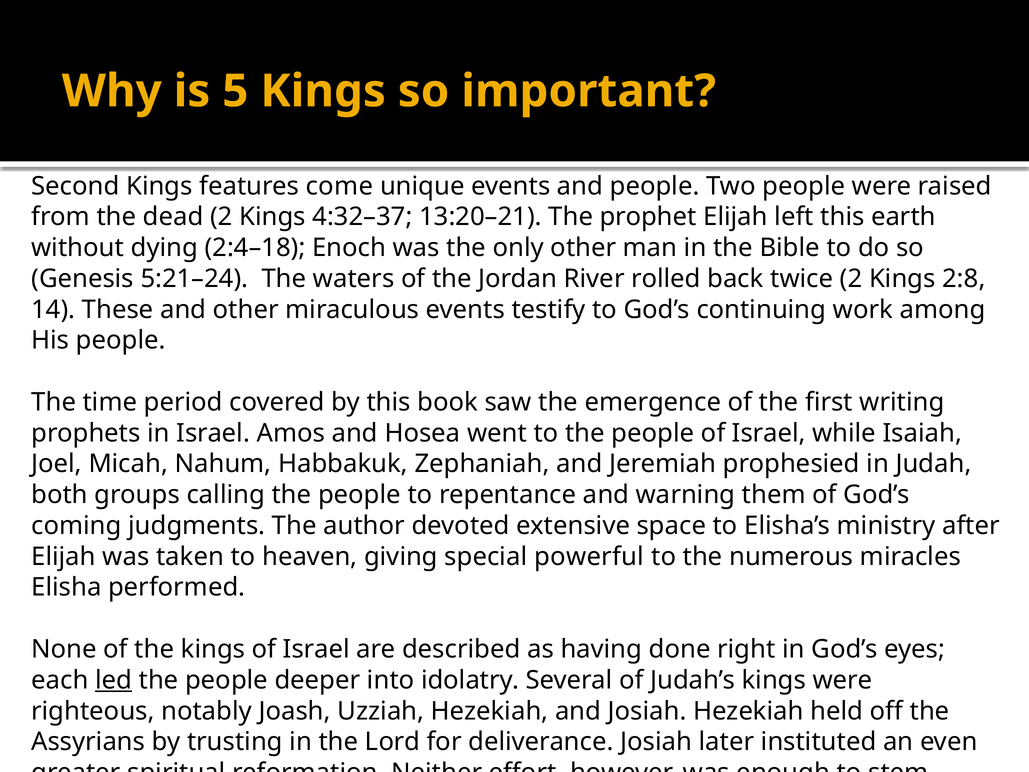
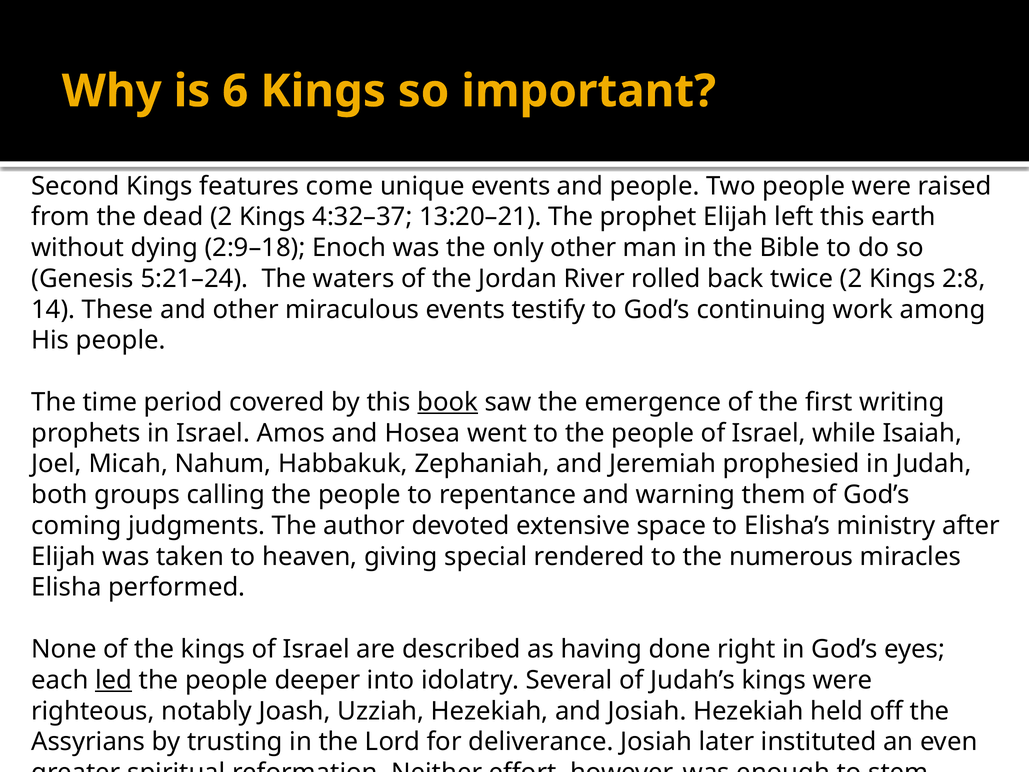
5: 5 -> 6
2:4–18: 2:4–18 -> 2:9–18
book underline: none -> present
powerful: powerful -> rendered
